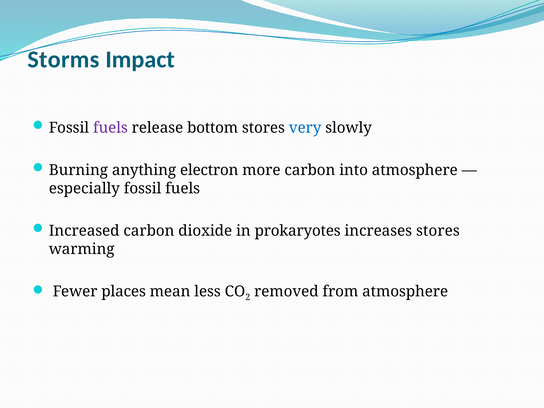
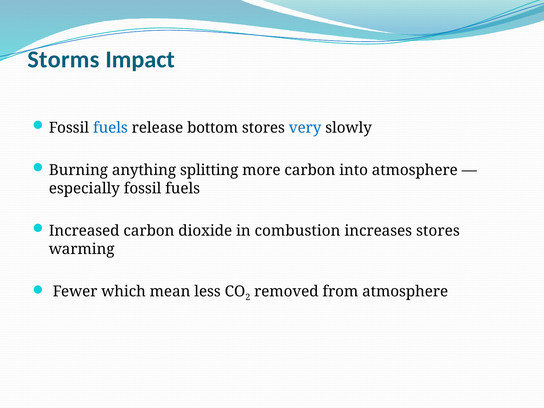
fuels at (110, 128) colour: purple -> blue
electron: electron -> splitting
prokaryotes: prokaryotes -> combustion
places: places -> which
